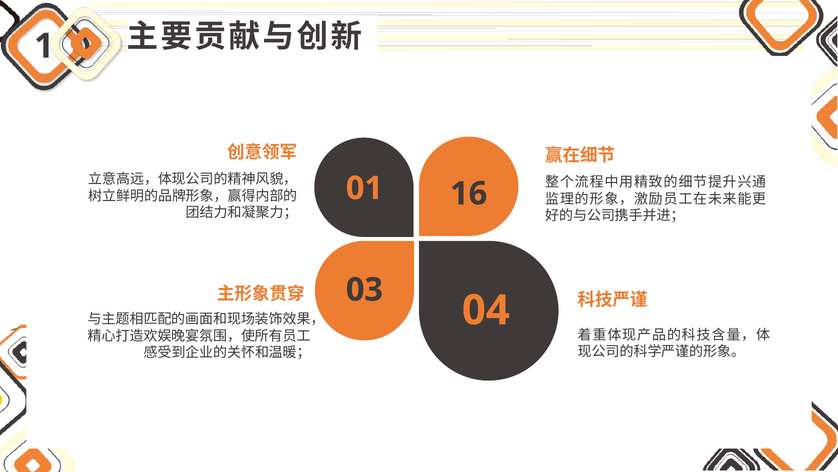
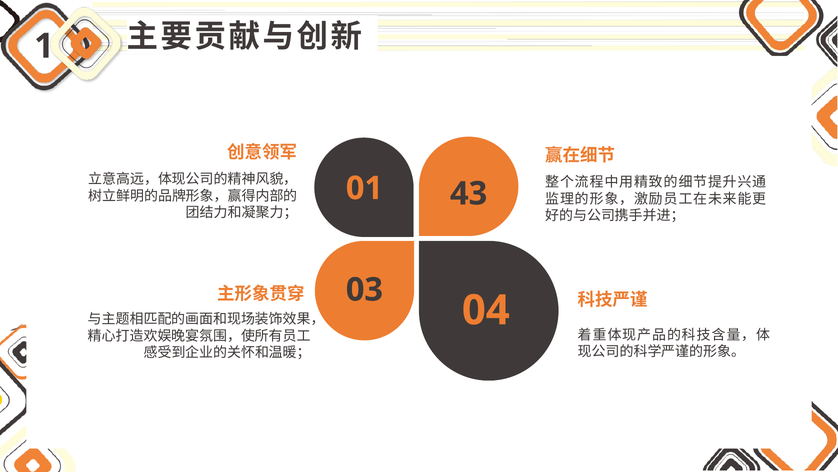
16: 16 -> 43
